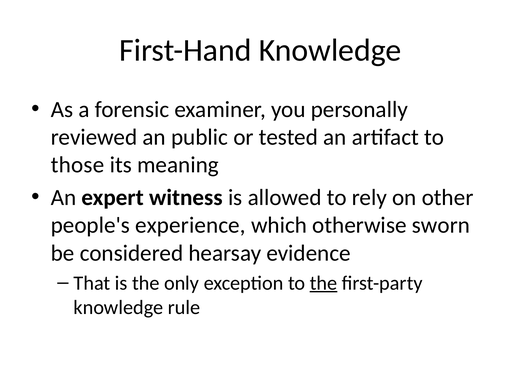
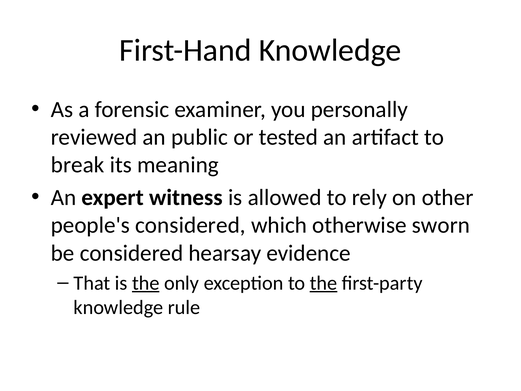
those: those -> break
people's experience: experience -> considered
the at (146, 283) underline: none -> present
